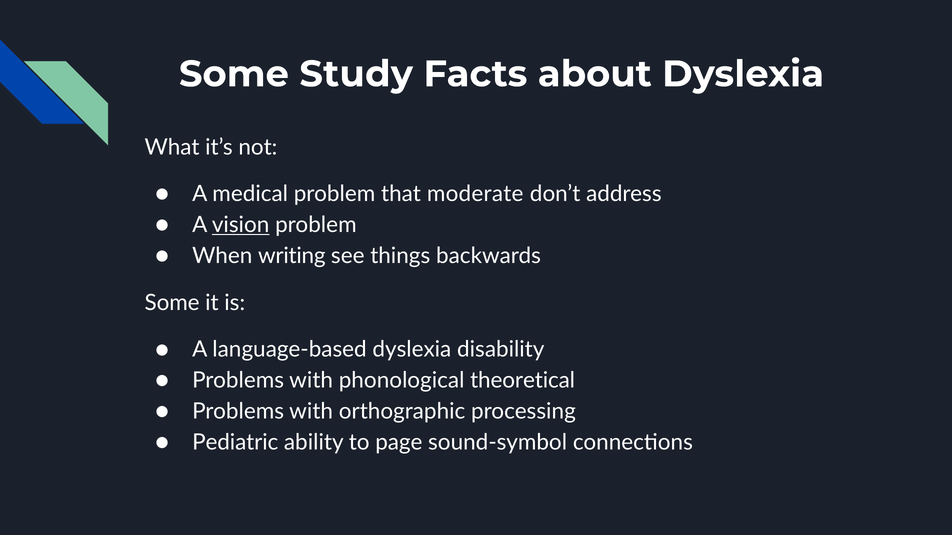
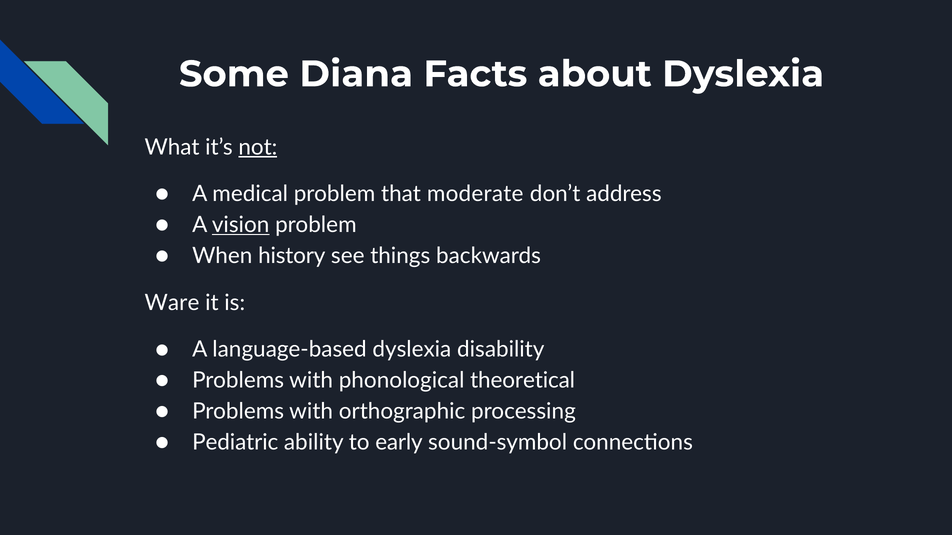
Study: Study -> Diana
not underline: none -> present
writing: writing -> history
Some at (172, 303): Some -> Ware
page: page -> early
